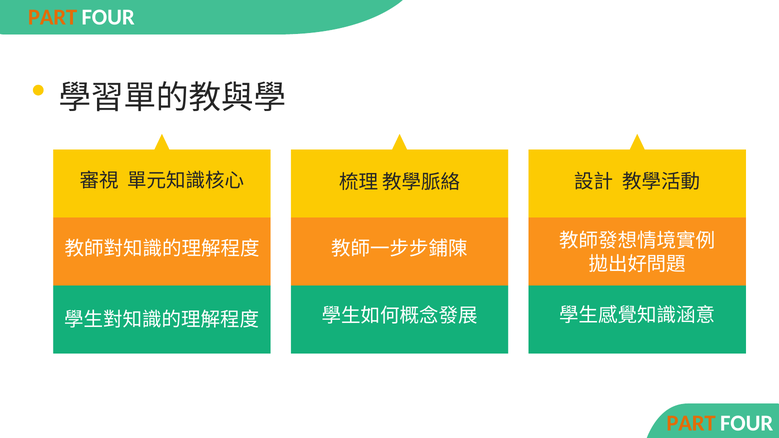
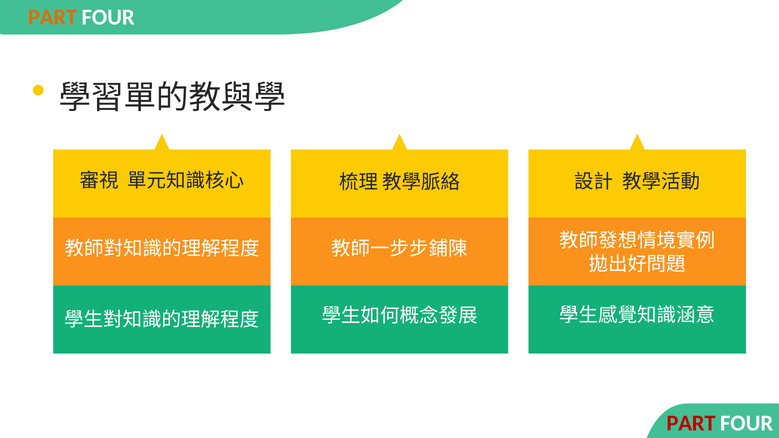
PART at (691, 423) colour: orange -> red
